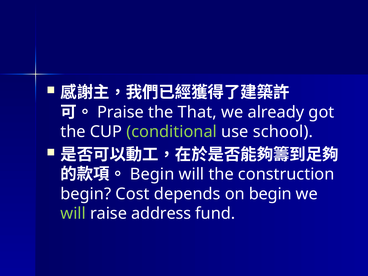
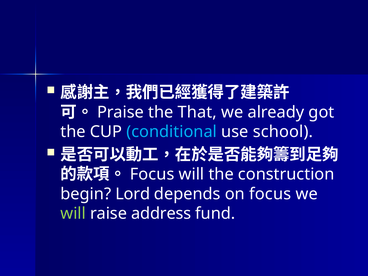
conditional colour: light green -> light blue
Begin at (152, 174): Begin -> Focus
Cost: Cost -> Lord
on begin: begin -> focus
